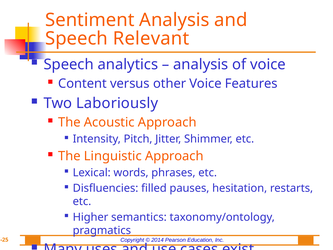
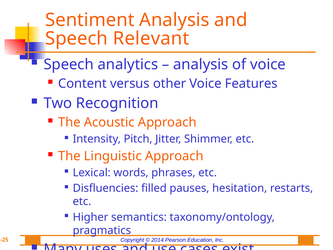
Laboriously: Laboriously -> Recognition
